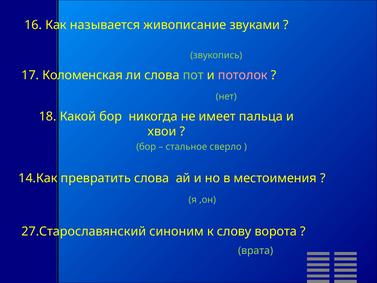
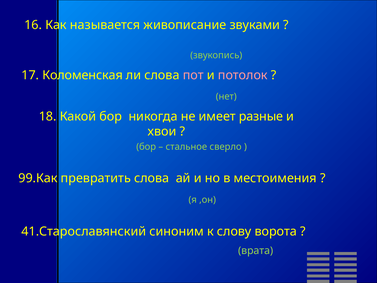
пот colour: light green -> pink
пальца: пальца -> разные
14.Как: 14.Как -> 99.Как
27.Старославянский: 27.Старославянский -> 41.Старославянский
